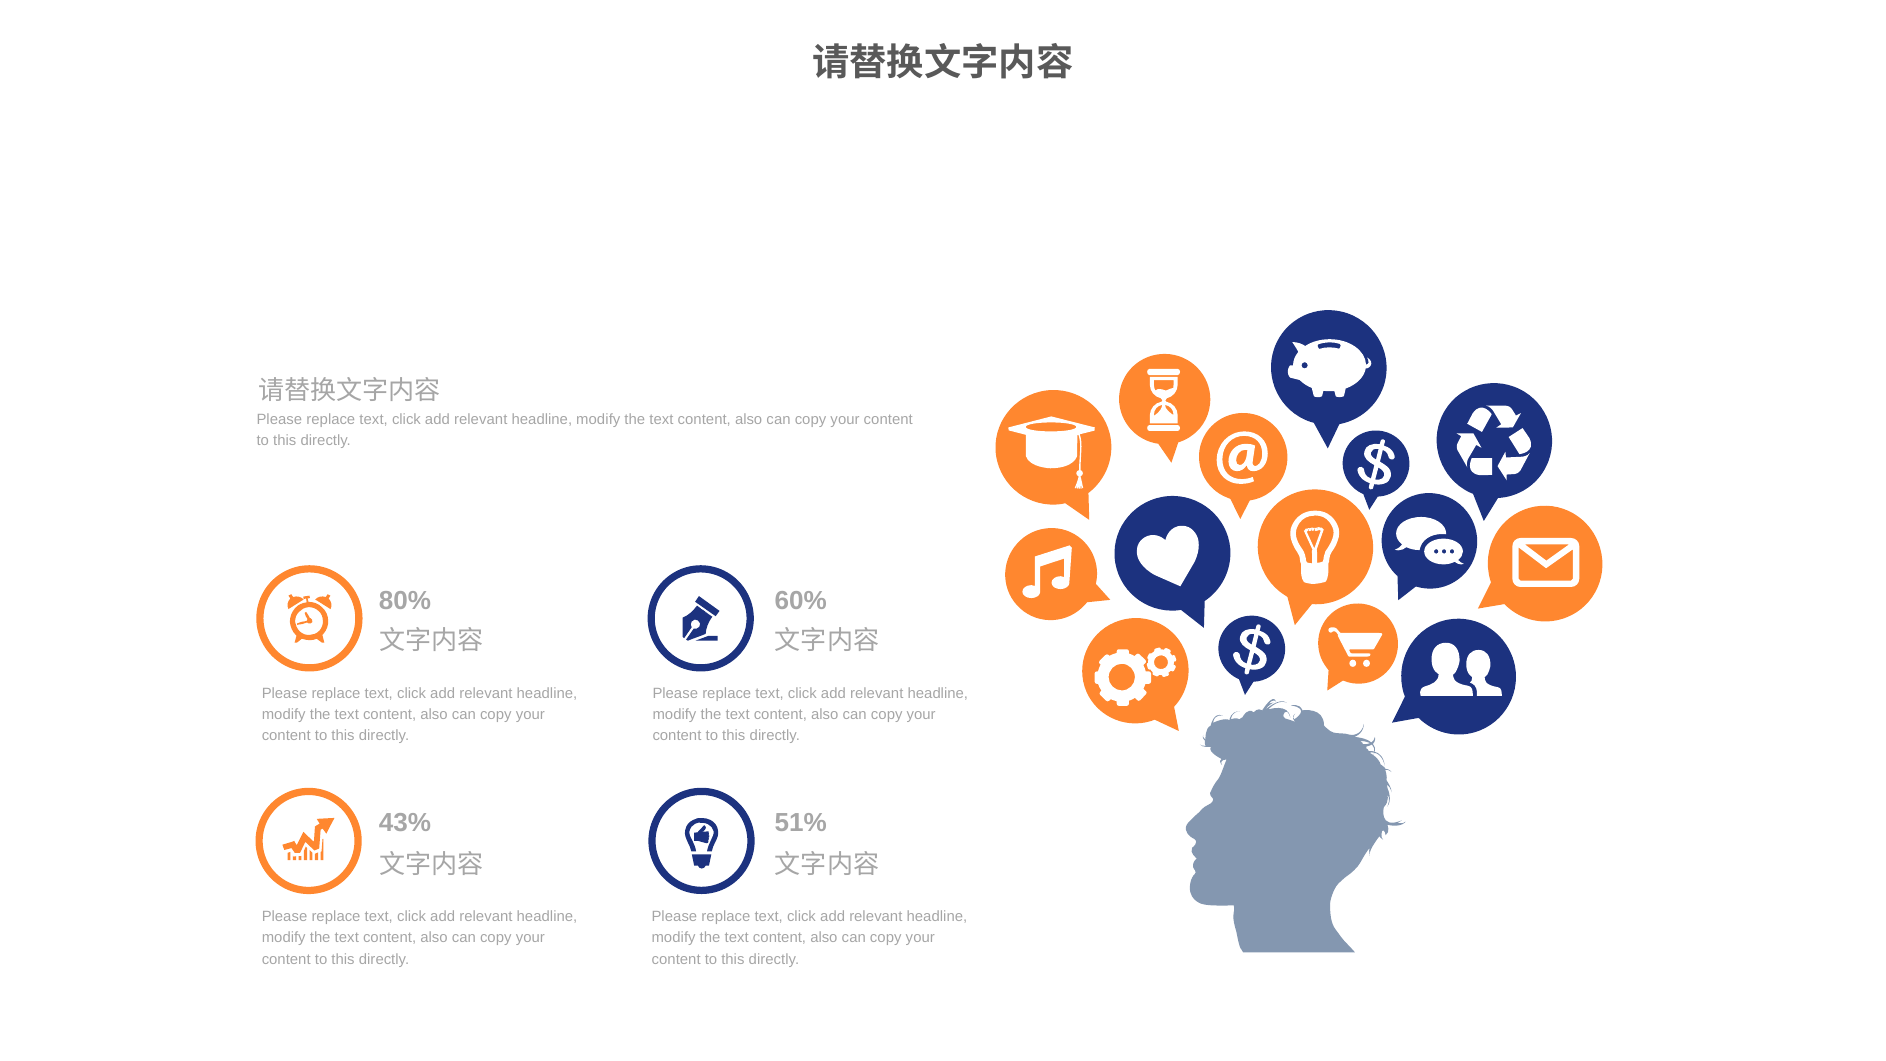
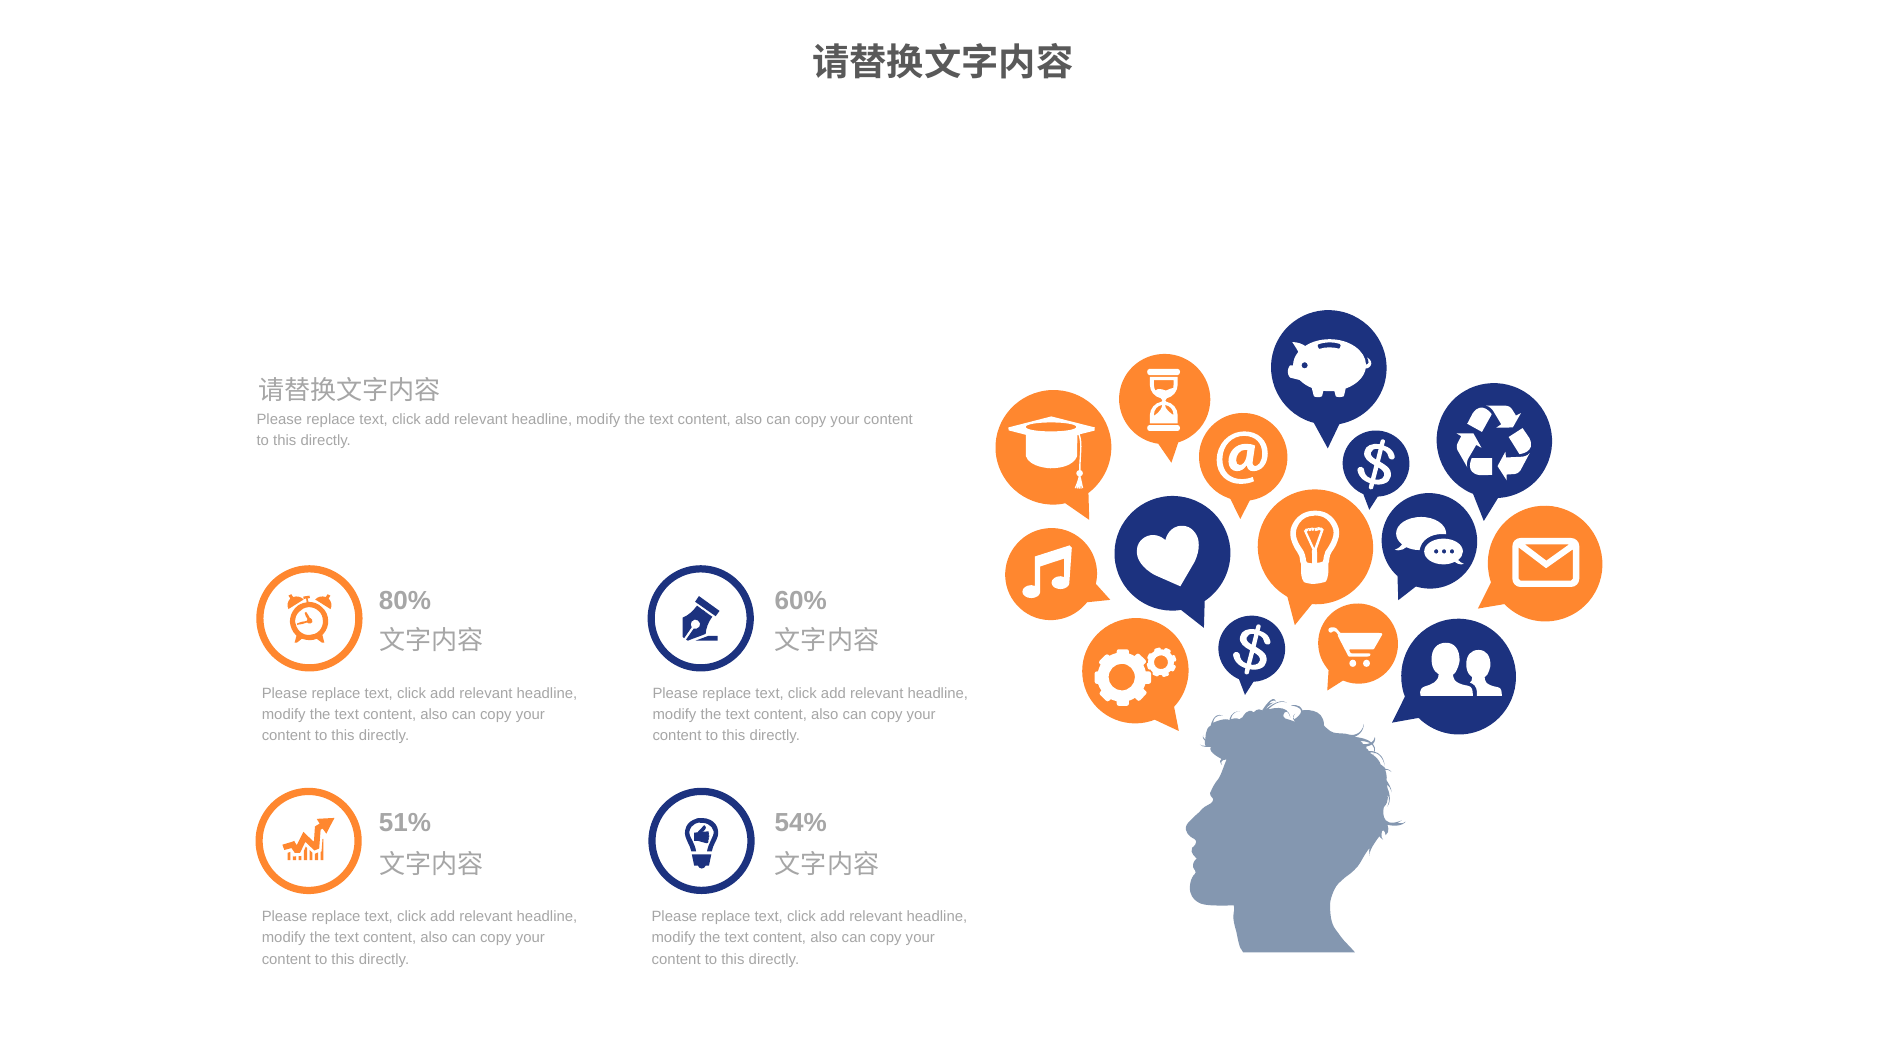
43%: 43% -> 51%
51%: 51% -> 54%
